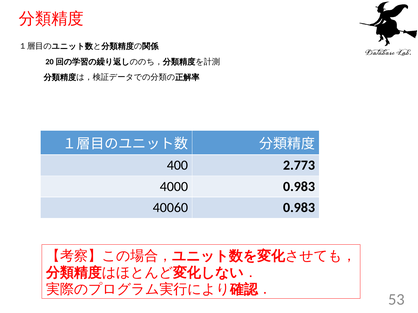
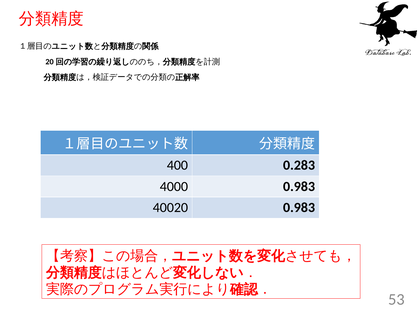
2.773: 2.773 -> 0.283
40060: 40060 -> 40020
